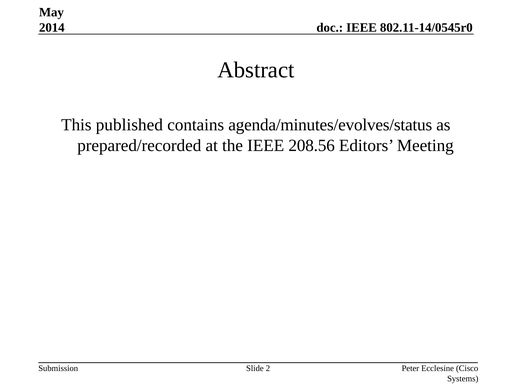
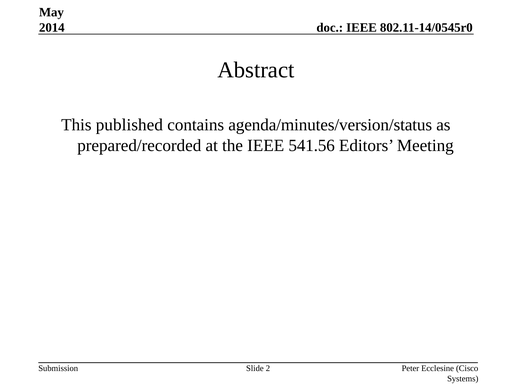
agenda/minutes/evolves/status: agenda/minutes/evolves/status -> agenda/minutes/version/status
208.56: 208.56 -> 541.56
